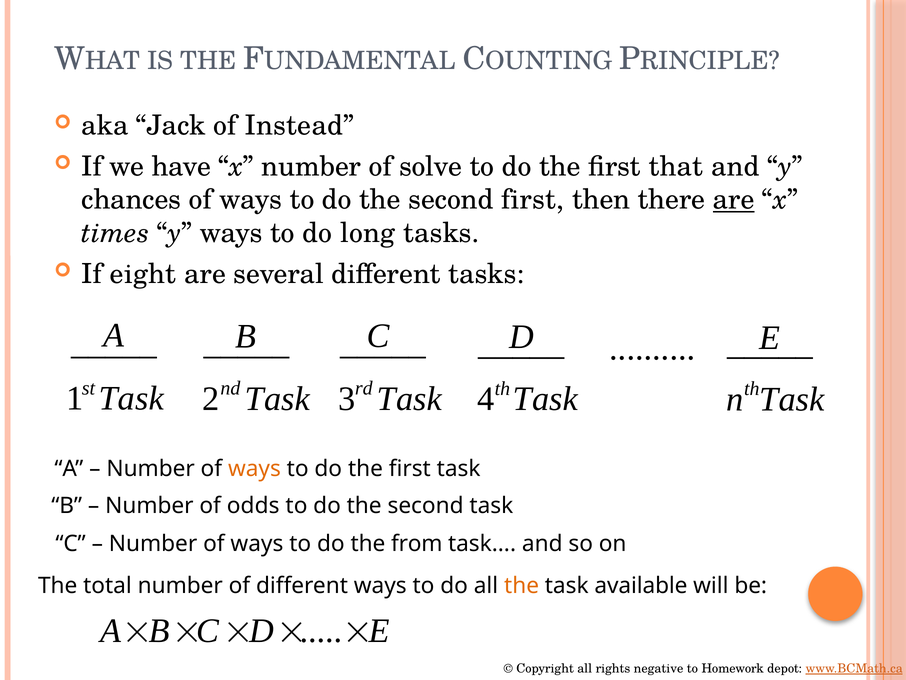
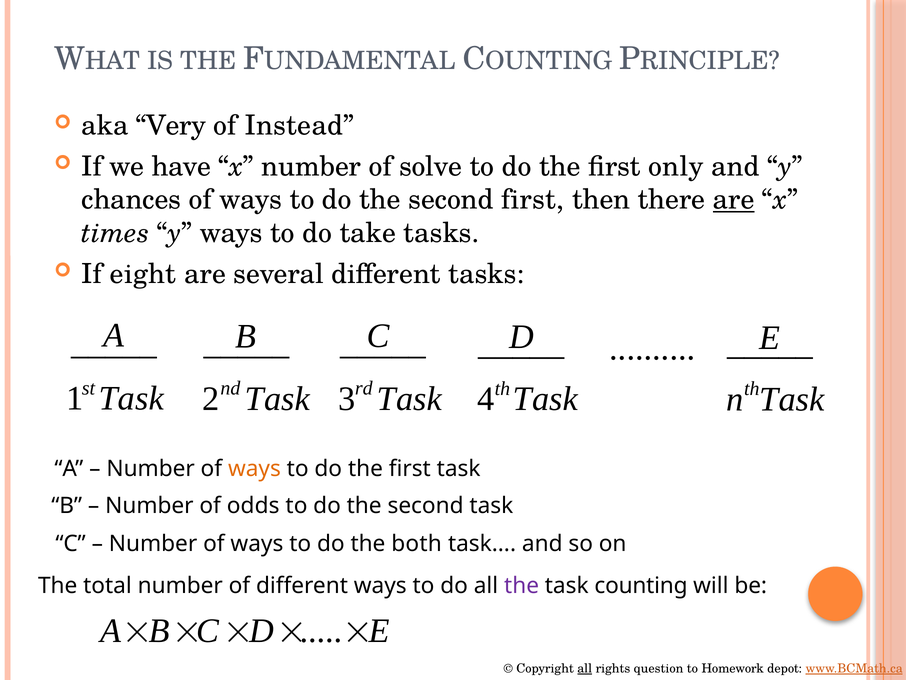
Jack: Jack -> Very
that: that -> only
long: long -> take
from: from -> both
the at (522, 586) colour: orange -> purple
available: available -> counting
all at (585, 668) underline: none -> present
negative: negative -> question
